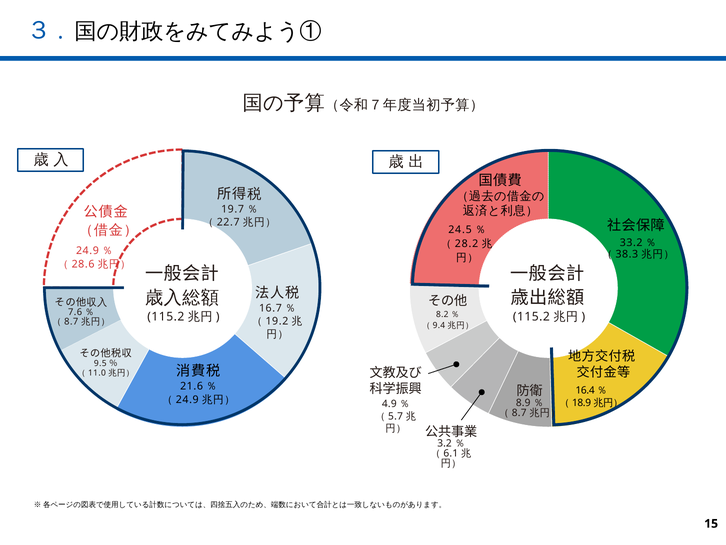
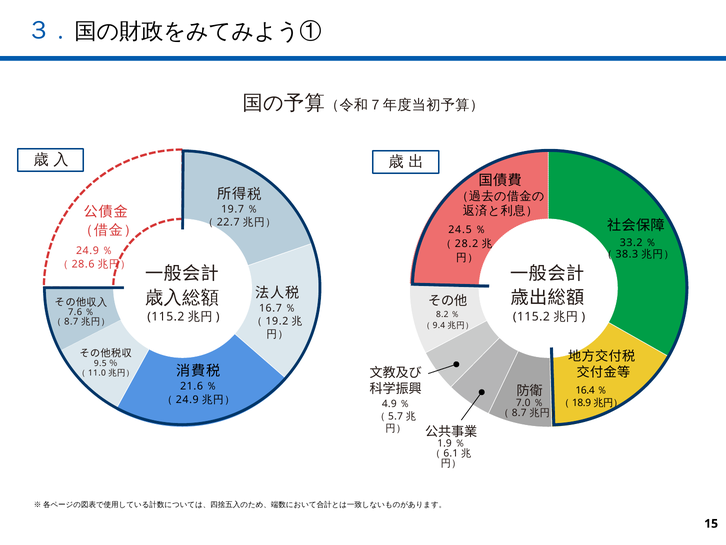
8.9: 8.9 -> 7.0
3.2: 3.2 -> 1.9
